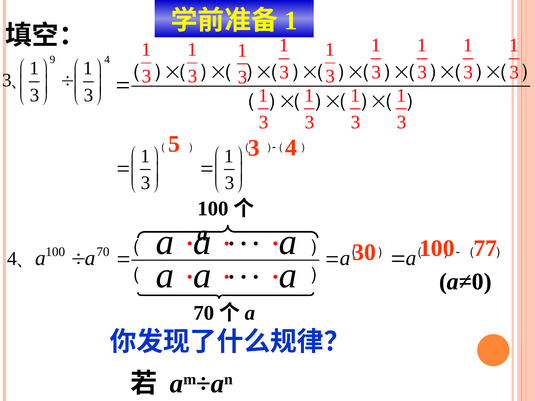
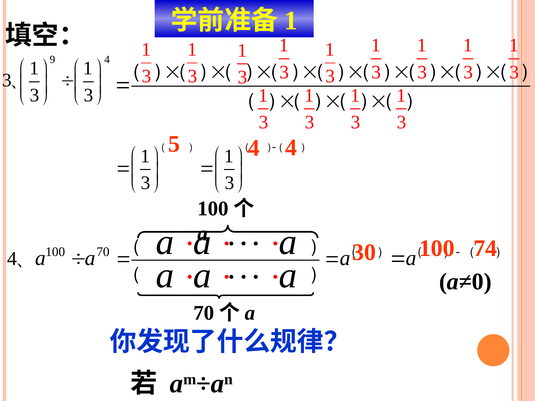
5 3: 3 -> 4
77: 77 -> 74
